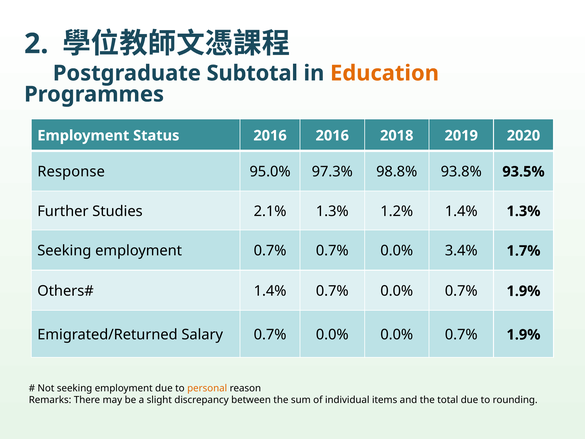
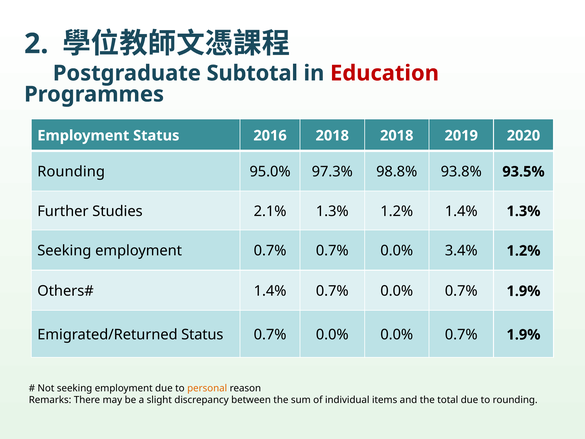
Education colour: orange -> red
2016 2016: 2016 -> 2018
Response at (71, 172): Response -> Rounding
3.4% 1.7%: 1.7% -> 1.2%
Emigrated/Returned Salary: Salary -> Status
